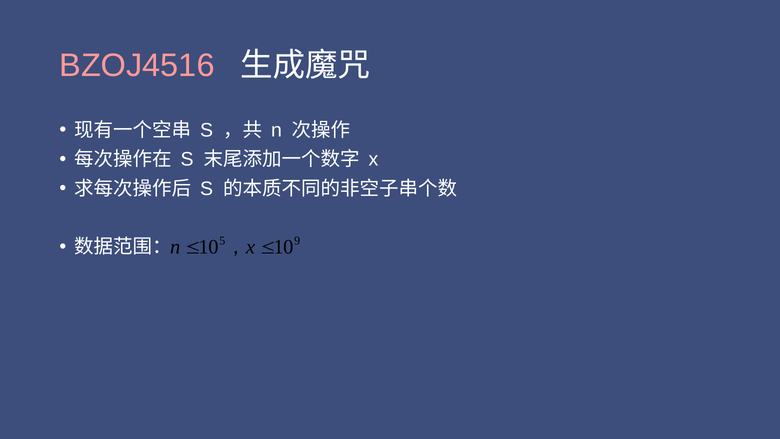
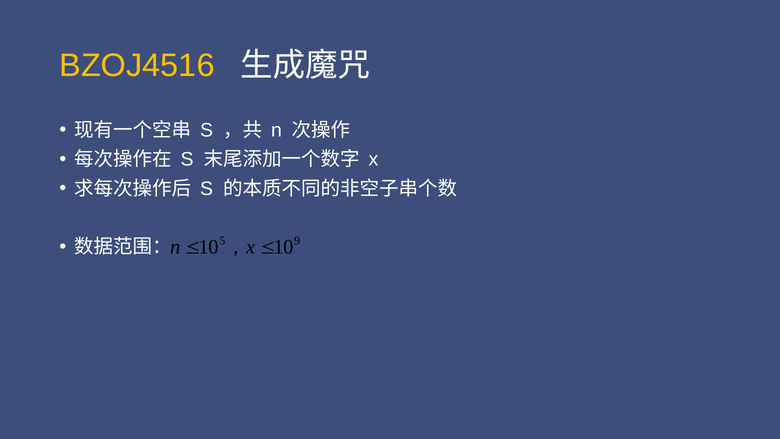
BZOJ4516 colour: pink -> yellow
